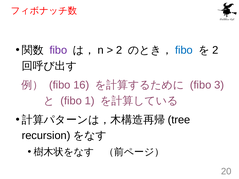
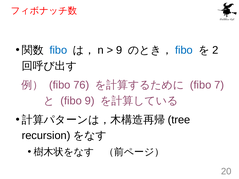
fibo at (58, 50) colour: purple -> blue
2 at (119, 50): 2 -> 9
16: 16 -> 76
3: 3 -> 7
fibo 1: 1 -> 9
